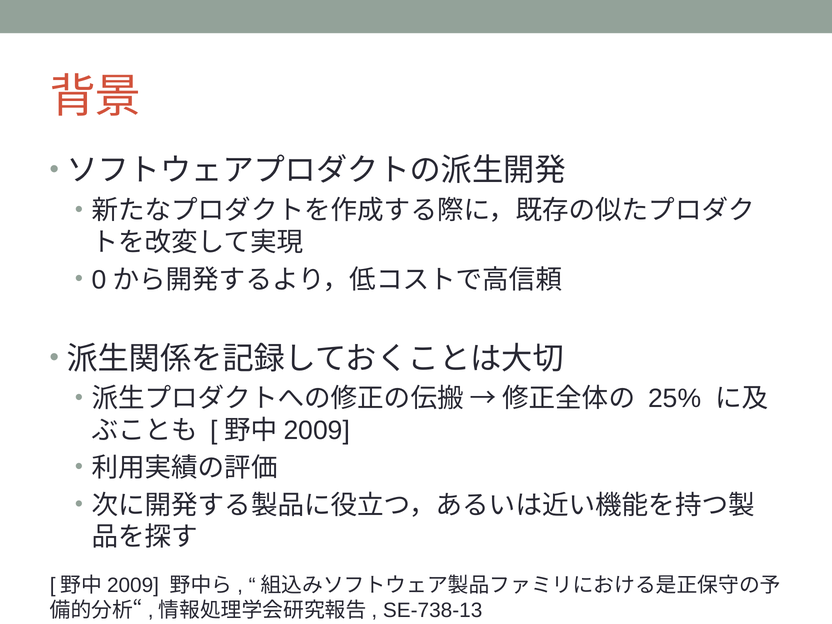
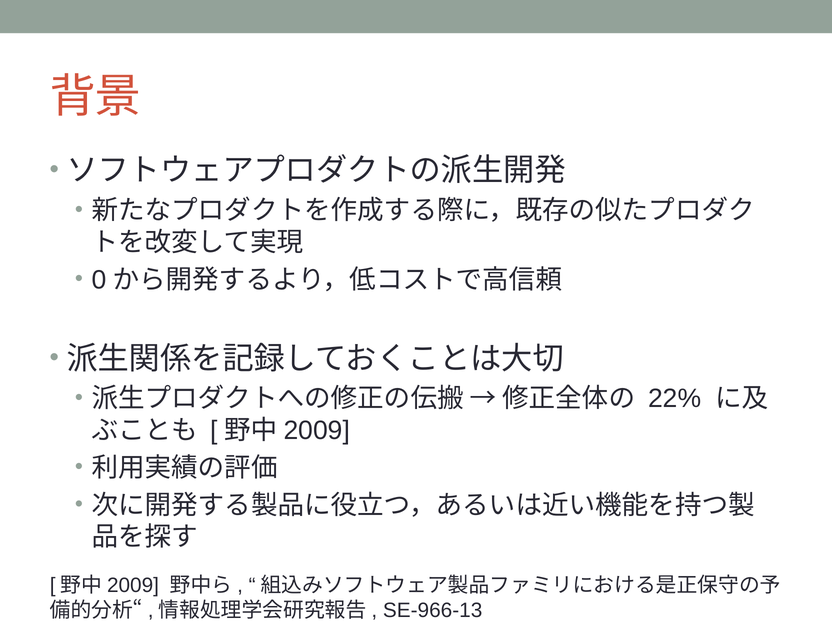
25%: 25% -> 22%
SE-738-13: SE-738-13 -> SE-966-13
